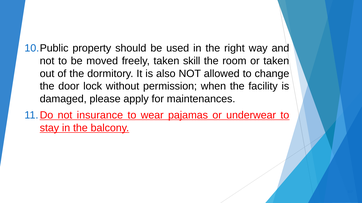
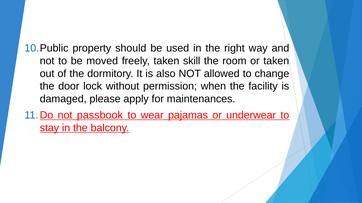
insurance: insurance -> passbook
